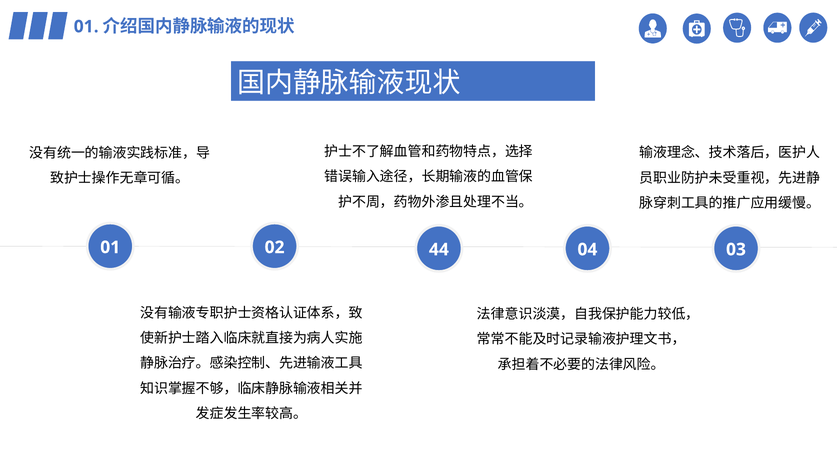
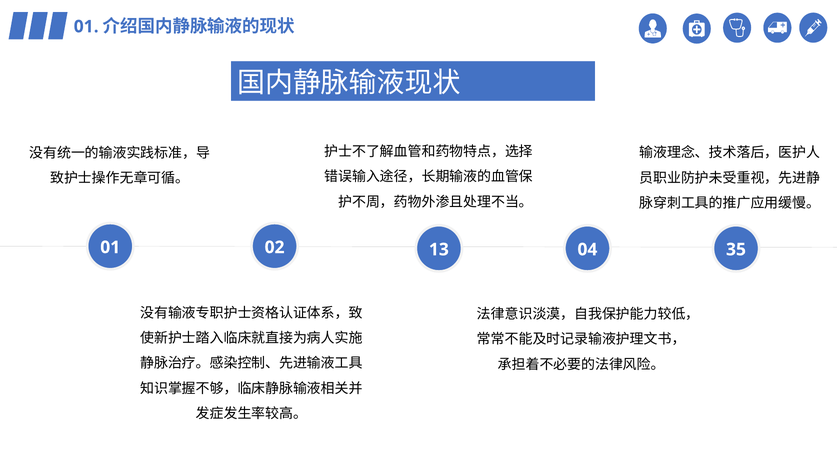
44: 44 -> 13
03: 03 -> 35
